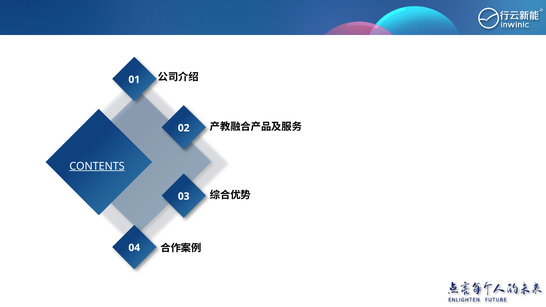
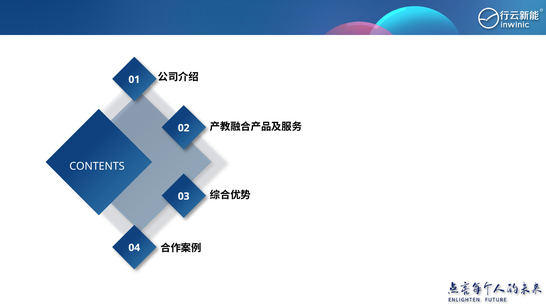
CONTENTS underline: present -> none
